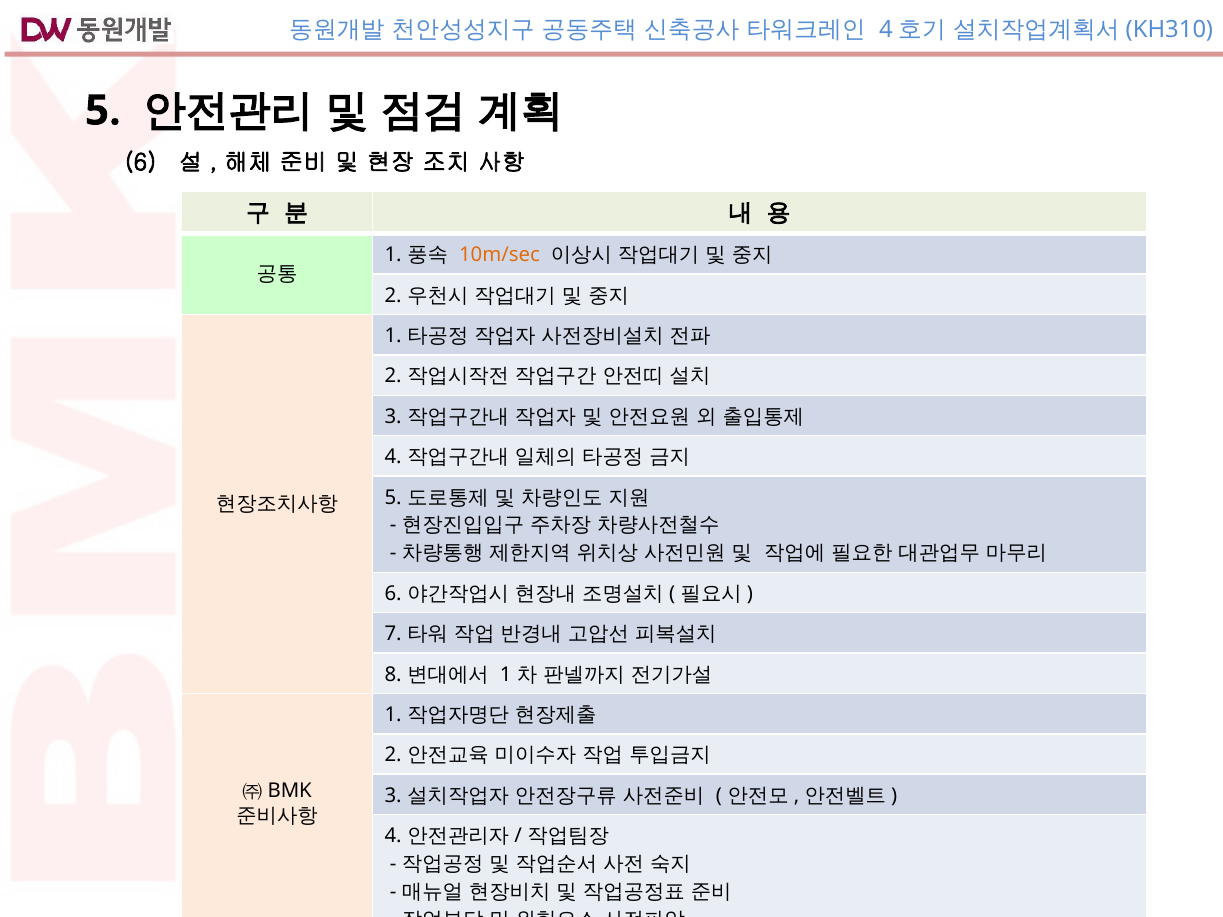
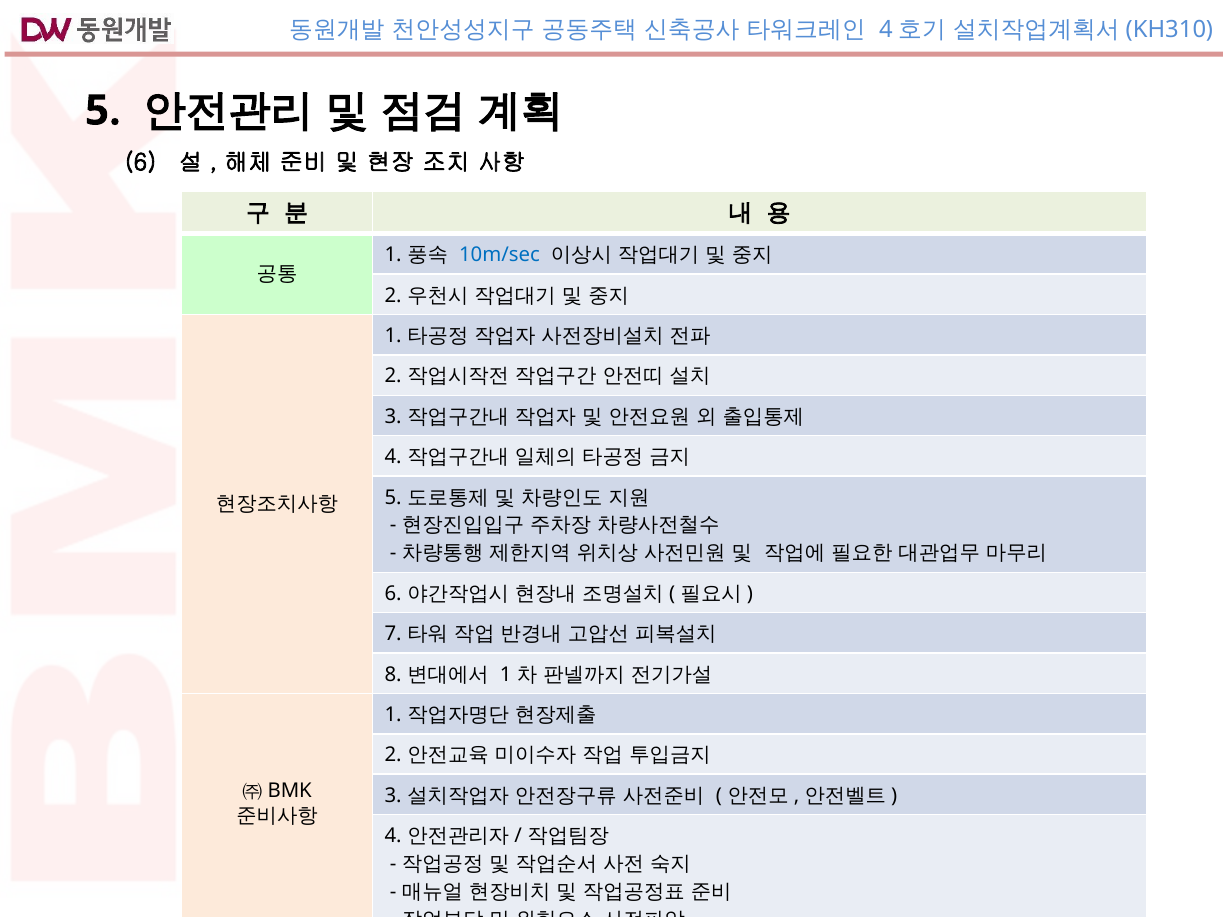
10m/sec colour: orange -> blue
